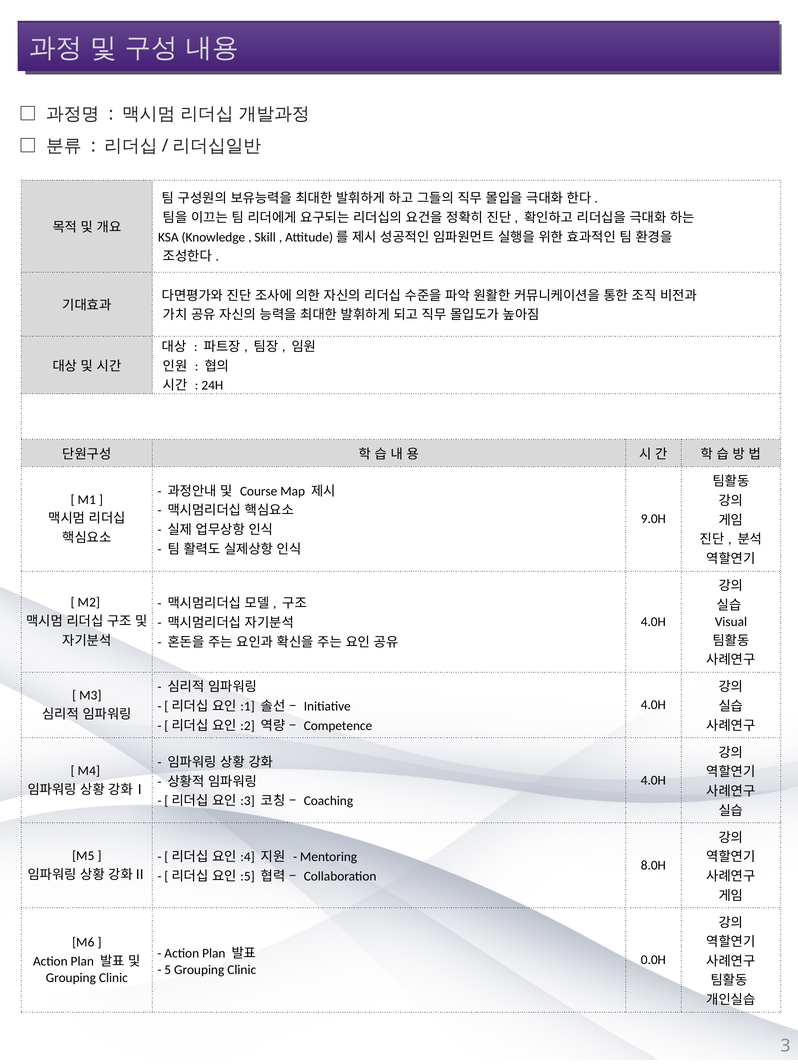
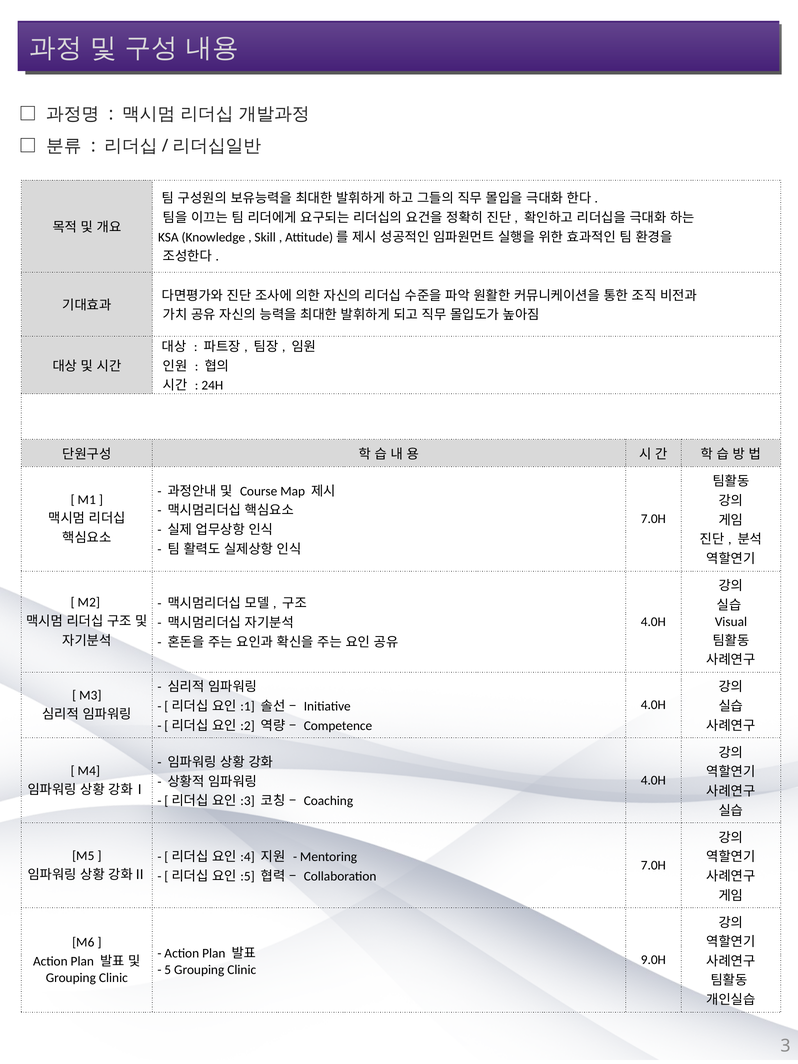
9.0H at (653, 519): 9.0H -> 7.0H
8.0H at (653, 865): 8.0H -> 7.0H
0.0H: 0.0H -> 9.0H
